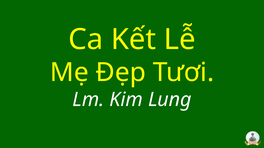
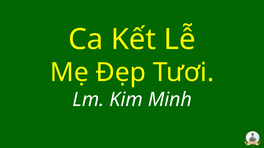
Lung: Lung -> Minh
